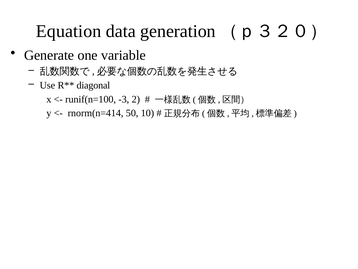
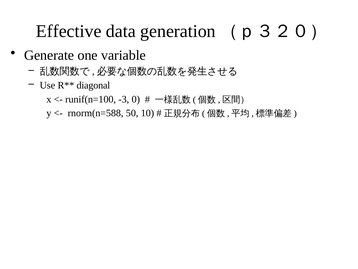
Equation: Equation -> Effective
2: 2 -> 0
rnorm(n=414: rnorm(n=414 -> rnorm(n=588
